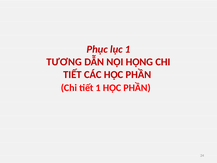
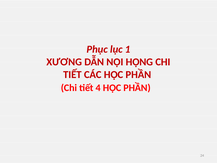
TƯƠNG: TƯƠNG -> XƯƠNG
tiết 1: 1 -> 4
